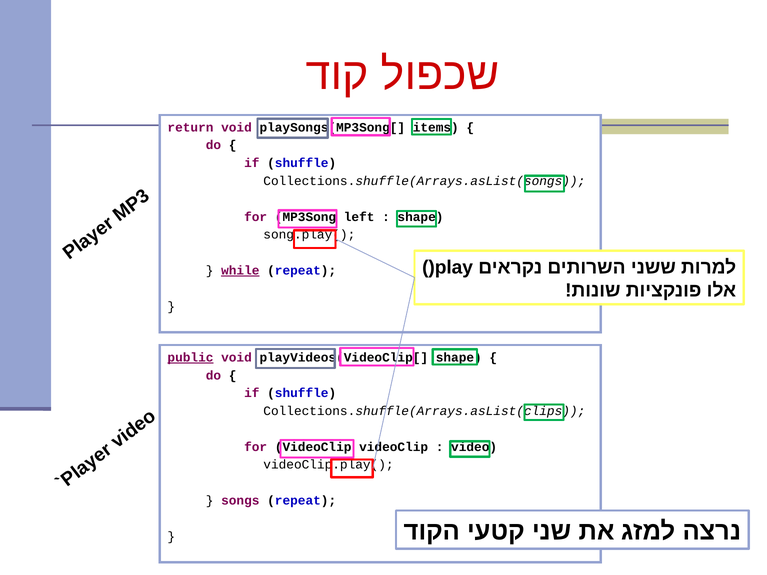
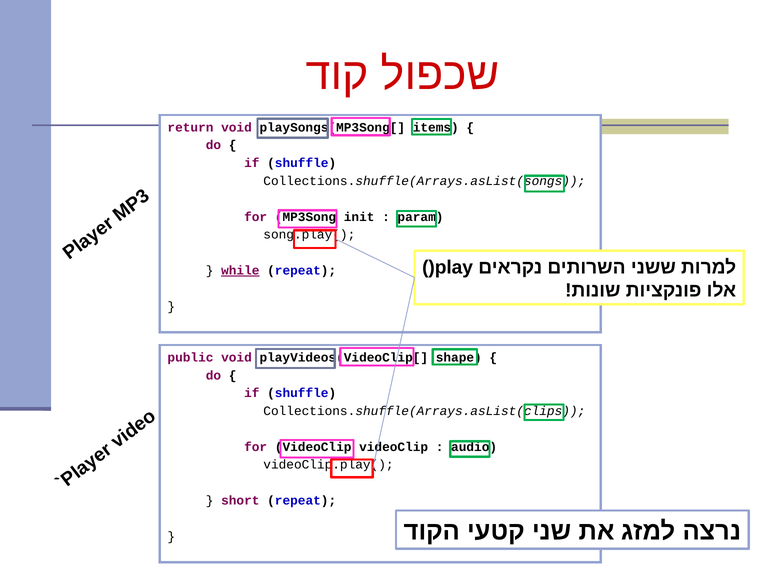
left: left -> init
shape at (420, 217): shape -> param
public underline: present -> none
video: video -> audio
songs: songs -> short
